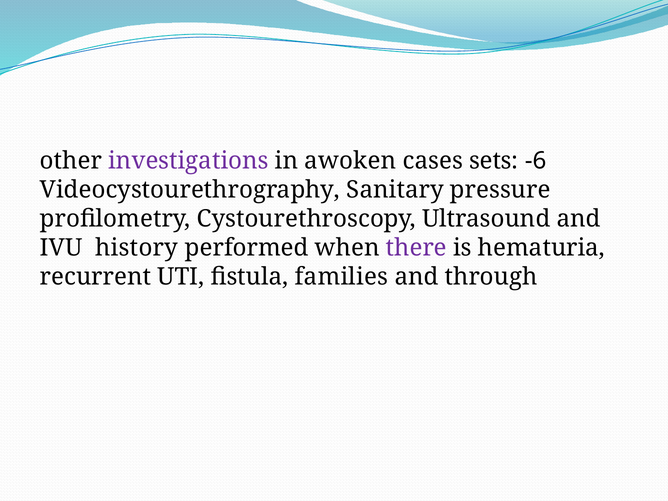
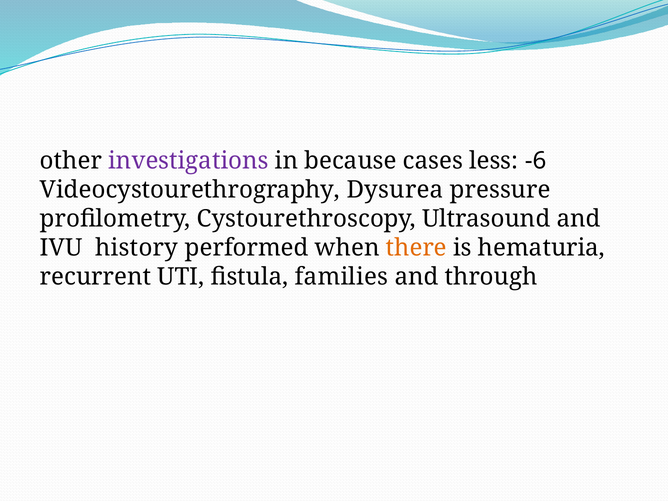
awoken: awoken -> because
sets: sets -> less
Sanitary: Sanitary -> Dysurea
there colour: purple -> orange
